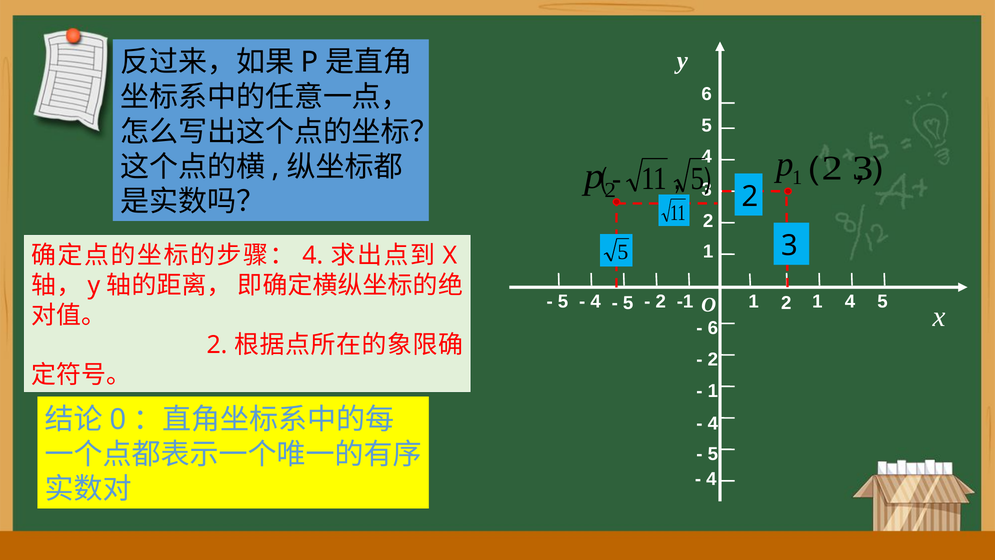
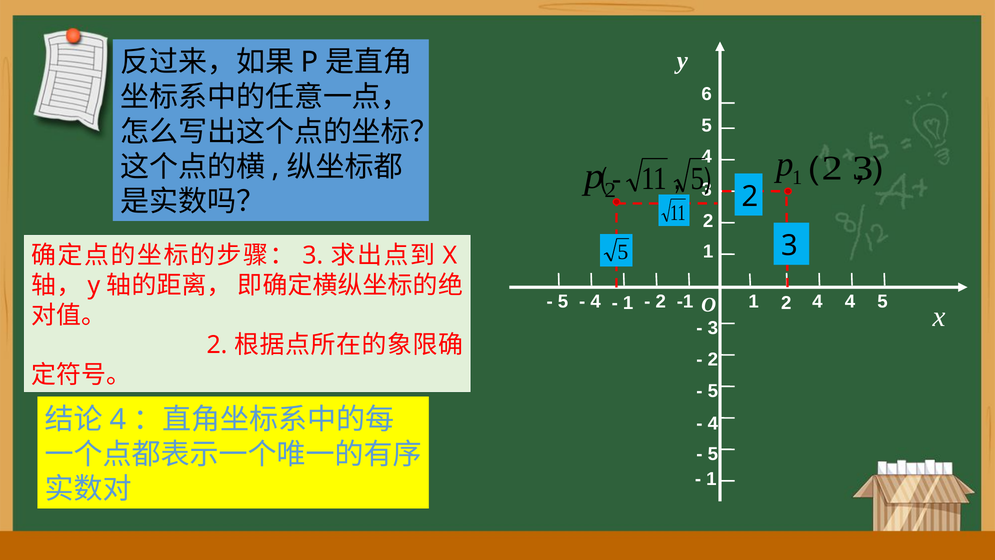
4 at (313, 255): 4 -> 3
2 1: 1 -> 4
5 at (628, 303): 5 -> 1
6 at (713, 328): 6 -> 3
1 at (713, 391): 1 -> 5
0 at (118, 419): 0 -> 4
4 at (711, 479): 4 -> 1
